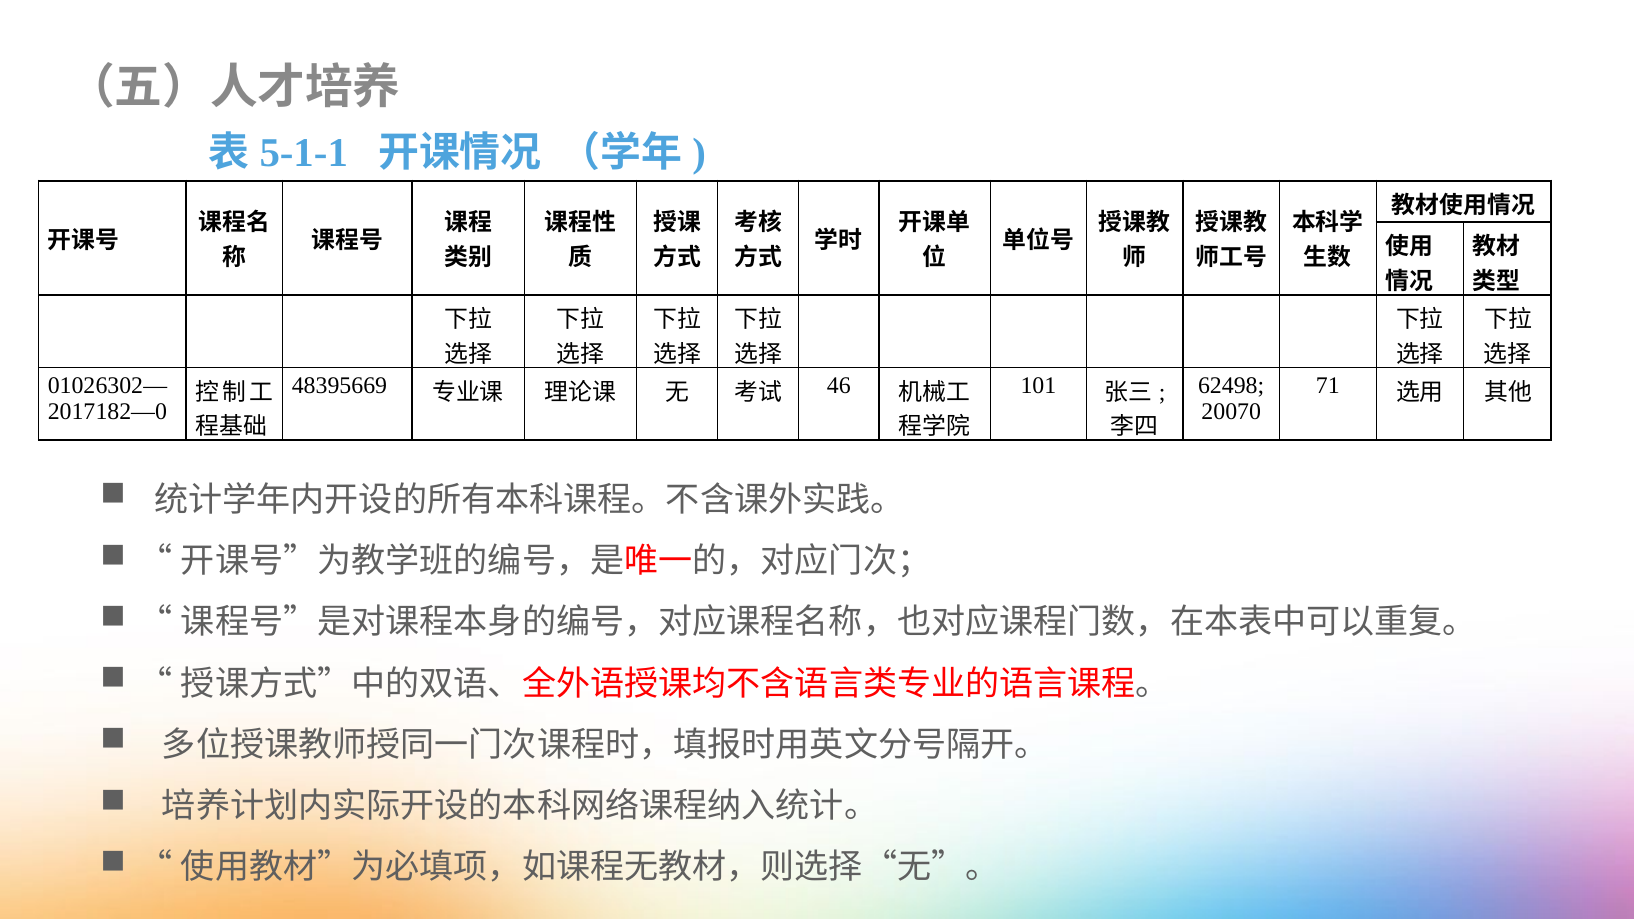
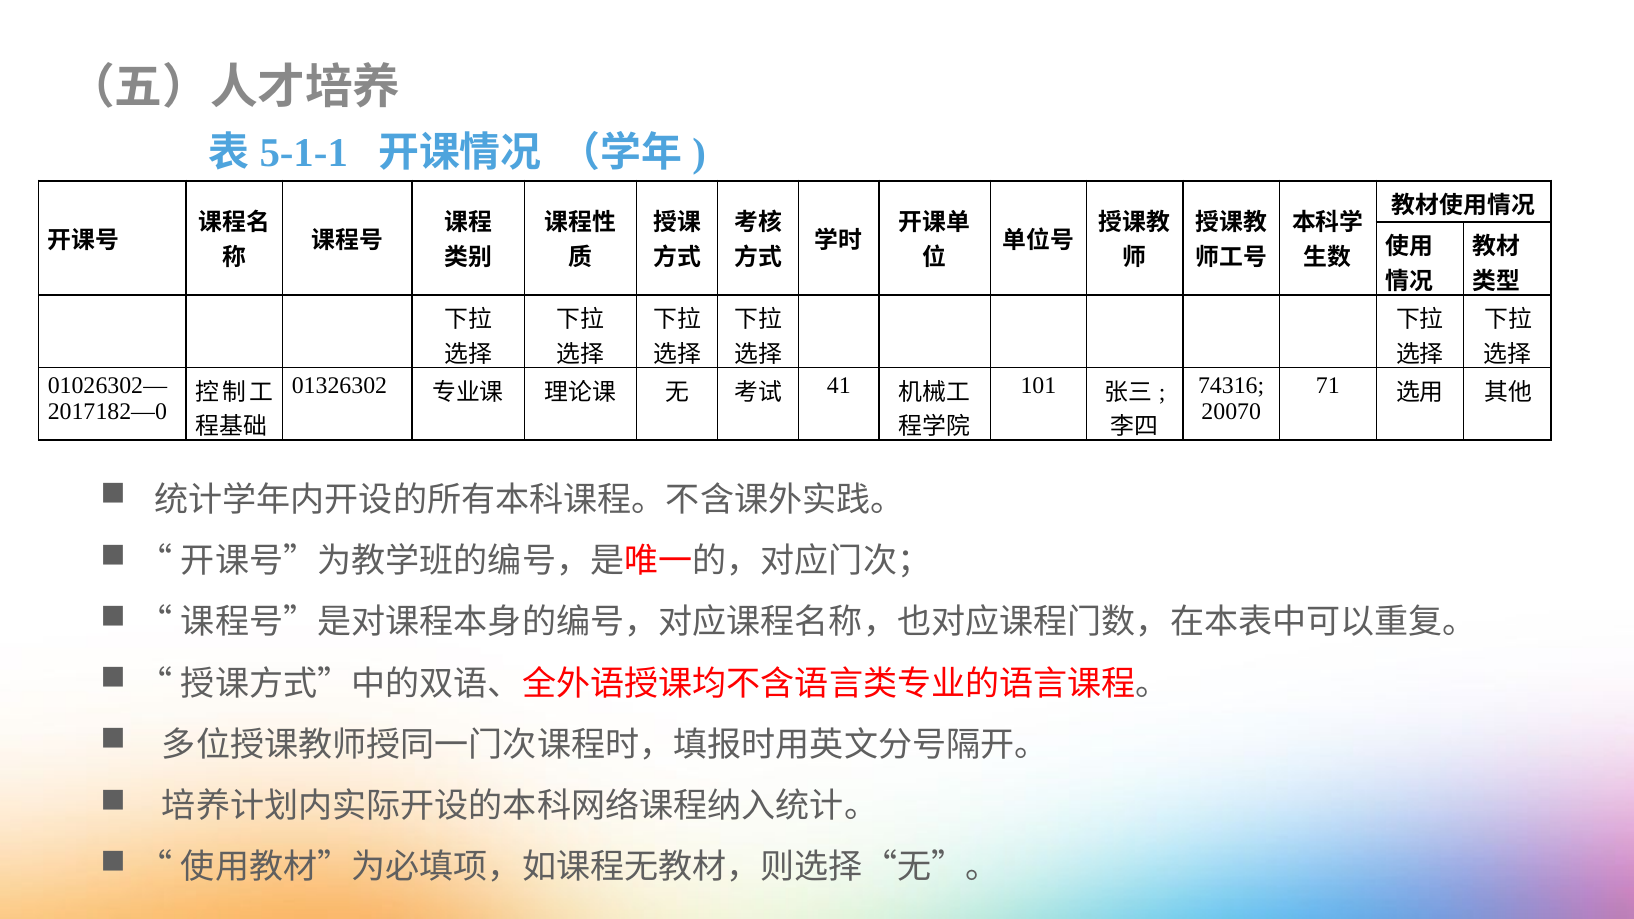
48395669: 48395669 -> 01326302
46: 46 -> 41
62498: 62498 -> 74316
